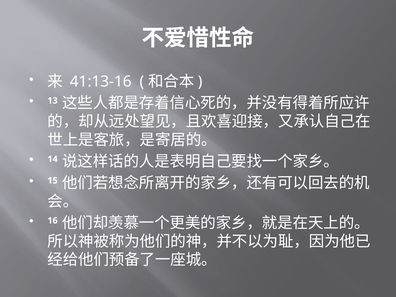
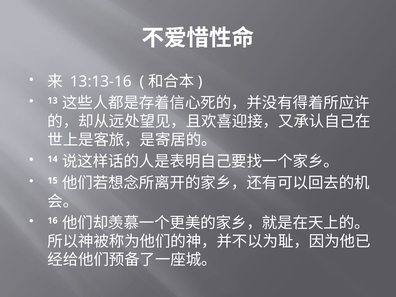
41:13-16: 41:13-16 -> 13:13-16
